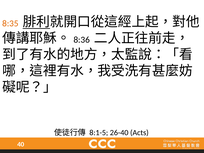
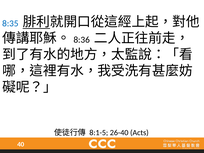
8:35 colour: orange -> blue
